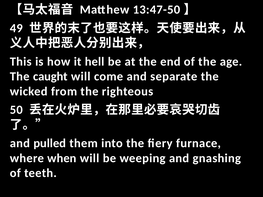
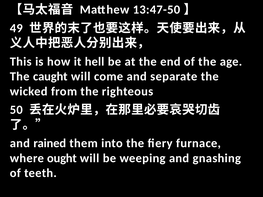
pulled: pulled -> rained
when: when -> ought
